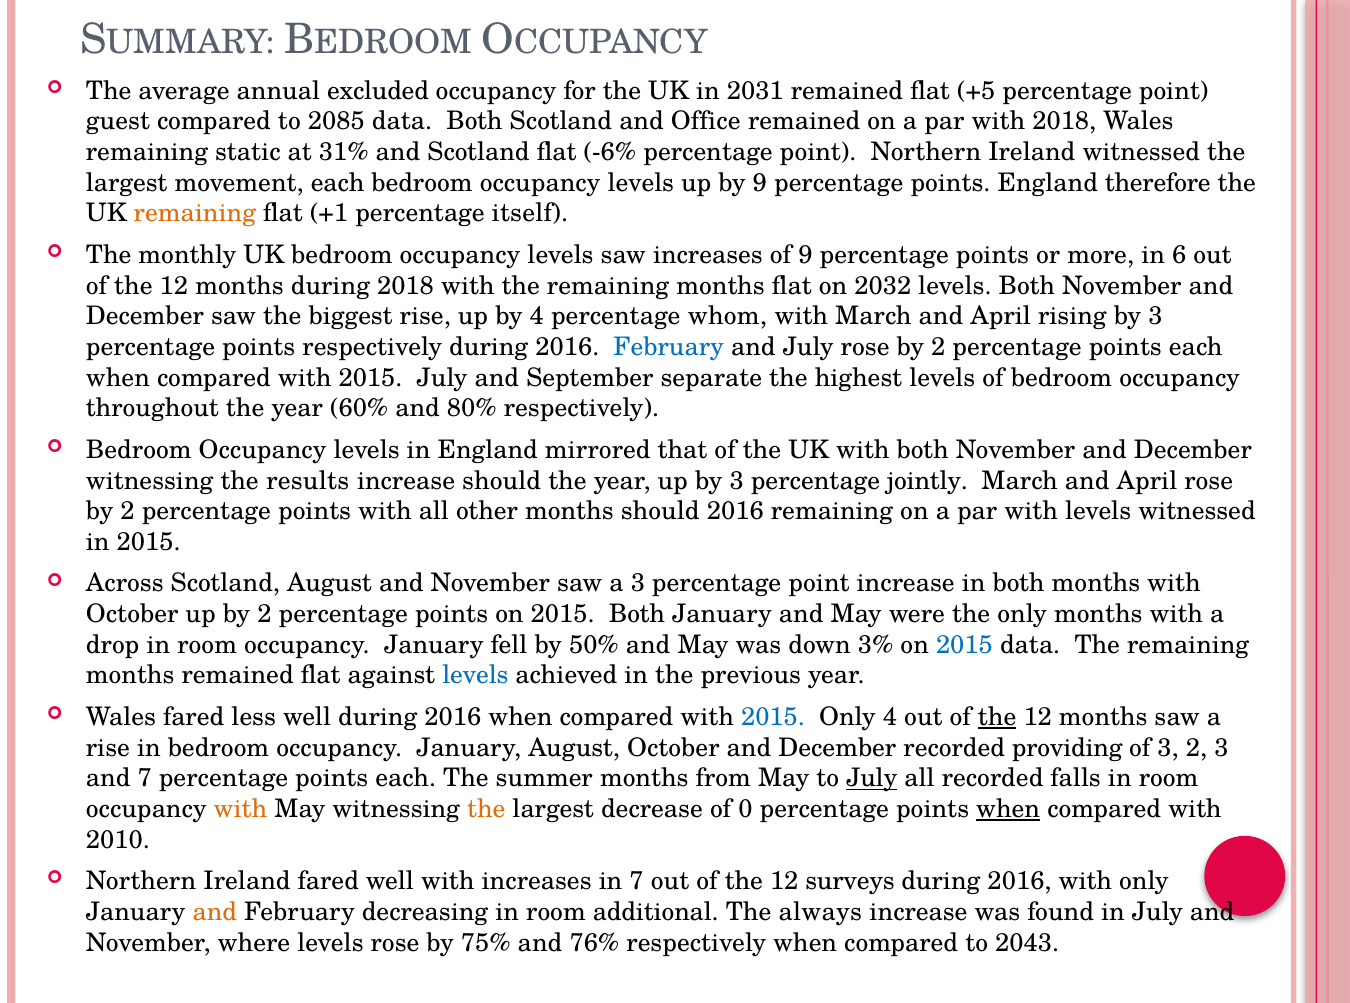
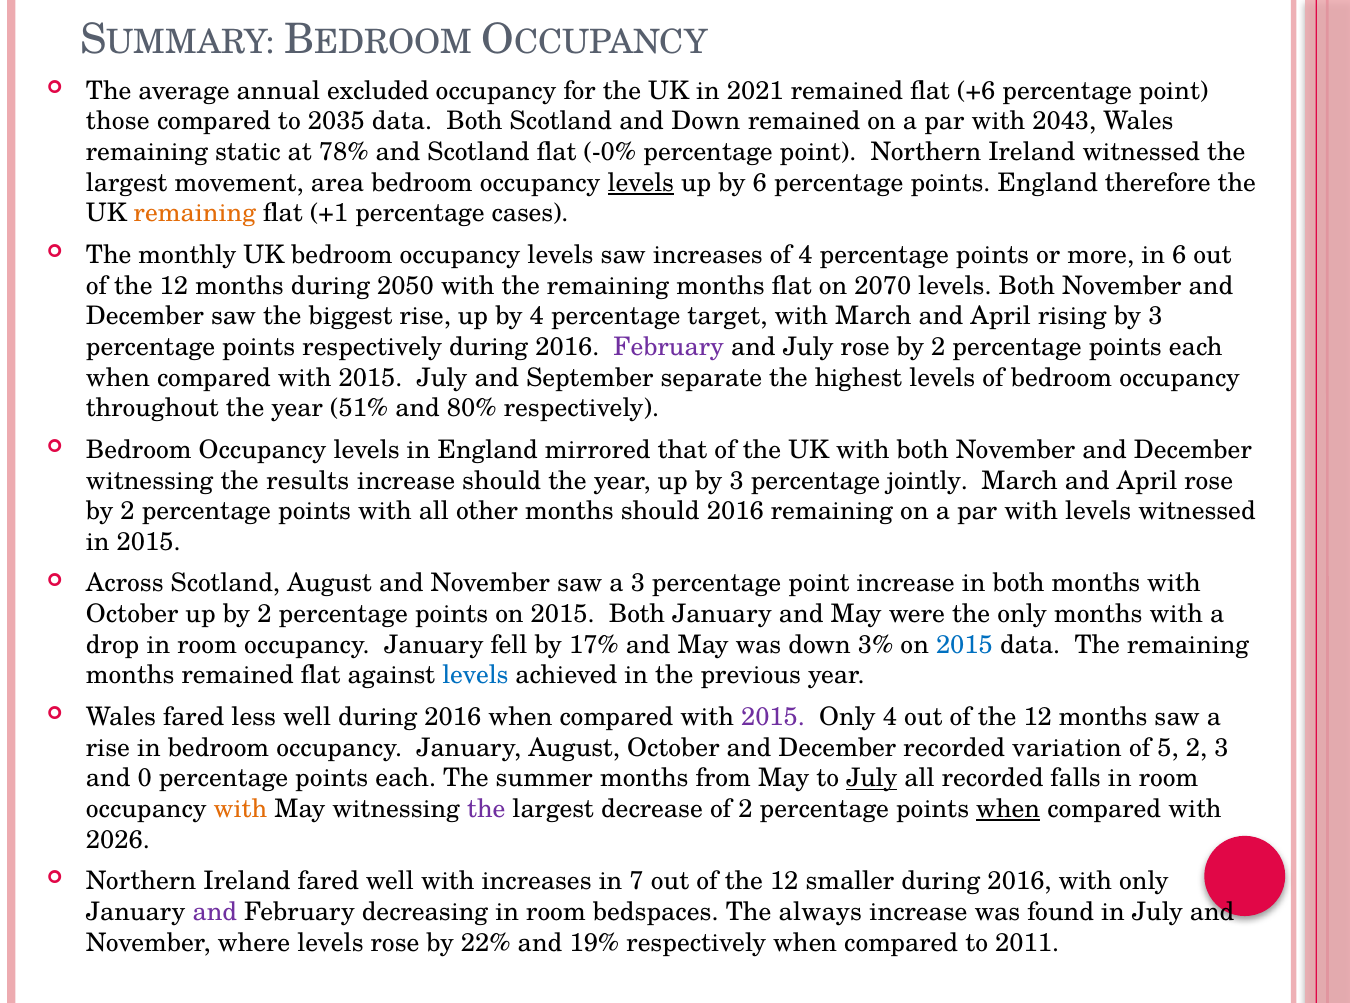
2031: 2031 -> 2021
+5: +5 -> +6
guest: guest -> those
2085: 2085 -> 2035
and Office: Office -> Down
with 2018: 2018 -> 2043
31%: 31% -> 78%
-6%: -6% -> -0%
movement each: each -> area
levels at (641, 183) underline: none -> present
by 9: 9 -> 6
itself: itself -> cases
of 9: 9 -> 4
during 2018: 2018 -> 2050
2032: 2032 -> 2070
whom: whom -> target
February at (669, 347) colour: blue -> purple
60%: 60% -> 51%
50%: 50% -> 17%
2015 at (773, 717) colour: blue -> purple
the at (997, 717) underline: present -> none
providing: providing -> variation
of 3: 3 -> 5
and 7: 7 -> 0
the at (486, 809) colour: orange -> purple
of 0: 0 -> 2
2010: 2010 -> 2026
surveys: surveys -> smaller
and at (215, 912) colour: orange -> purple
additional: additional -> bedspaces
75%: 75% -> 22%
76%: 76% -> 19%
2043: 2043 -> 2011
